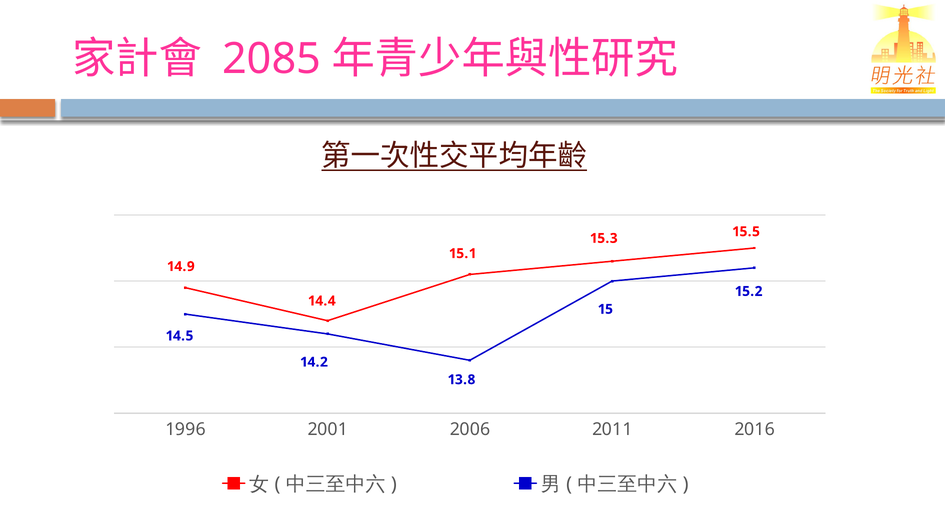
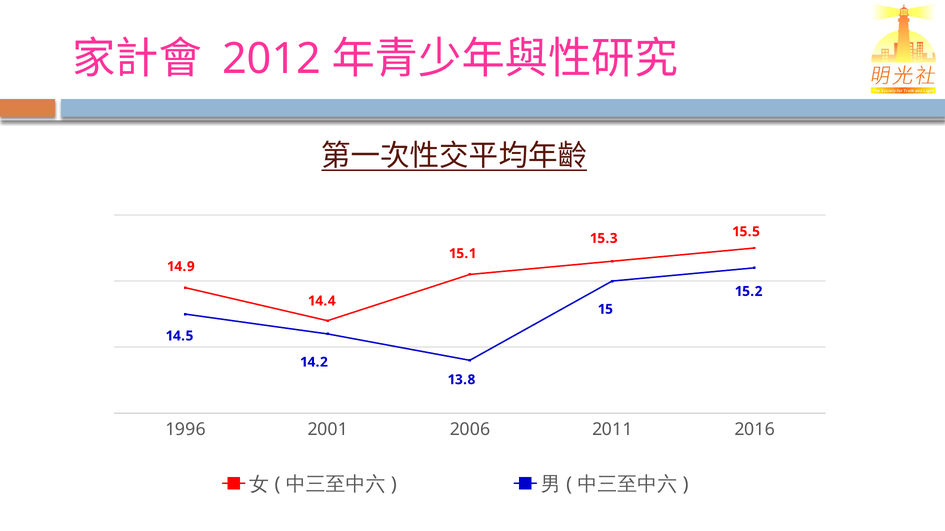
2085: 2085 -> 2012
